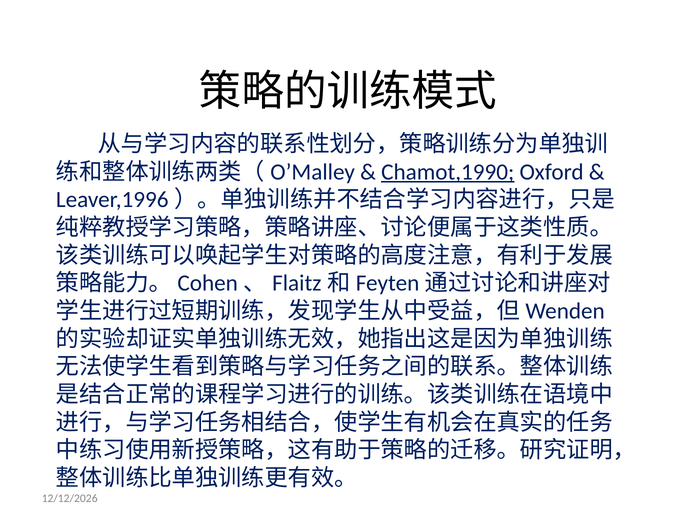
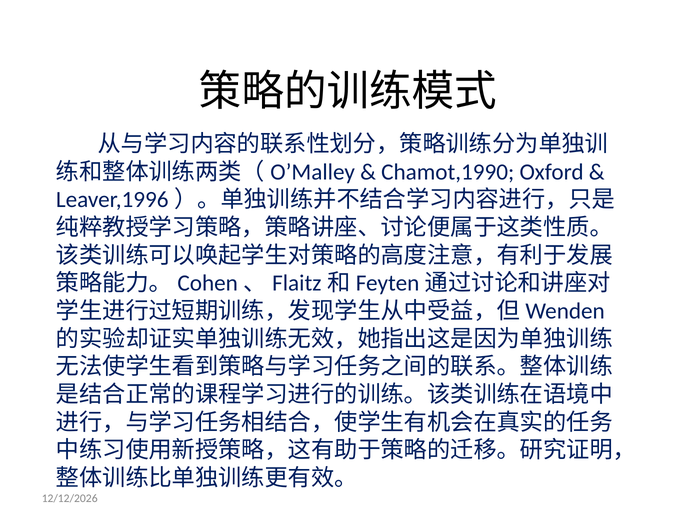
Chamot,1990 underline: present -> none
